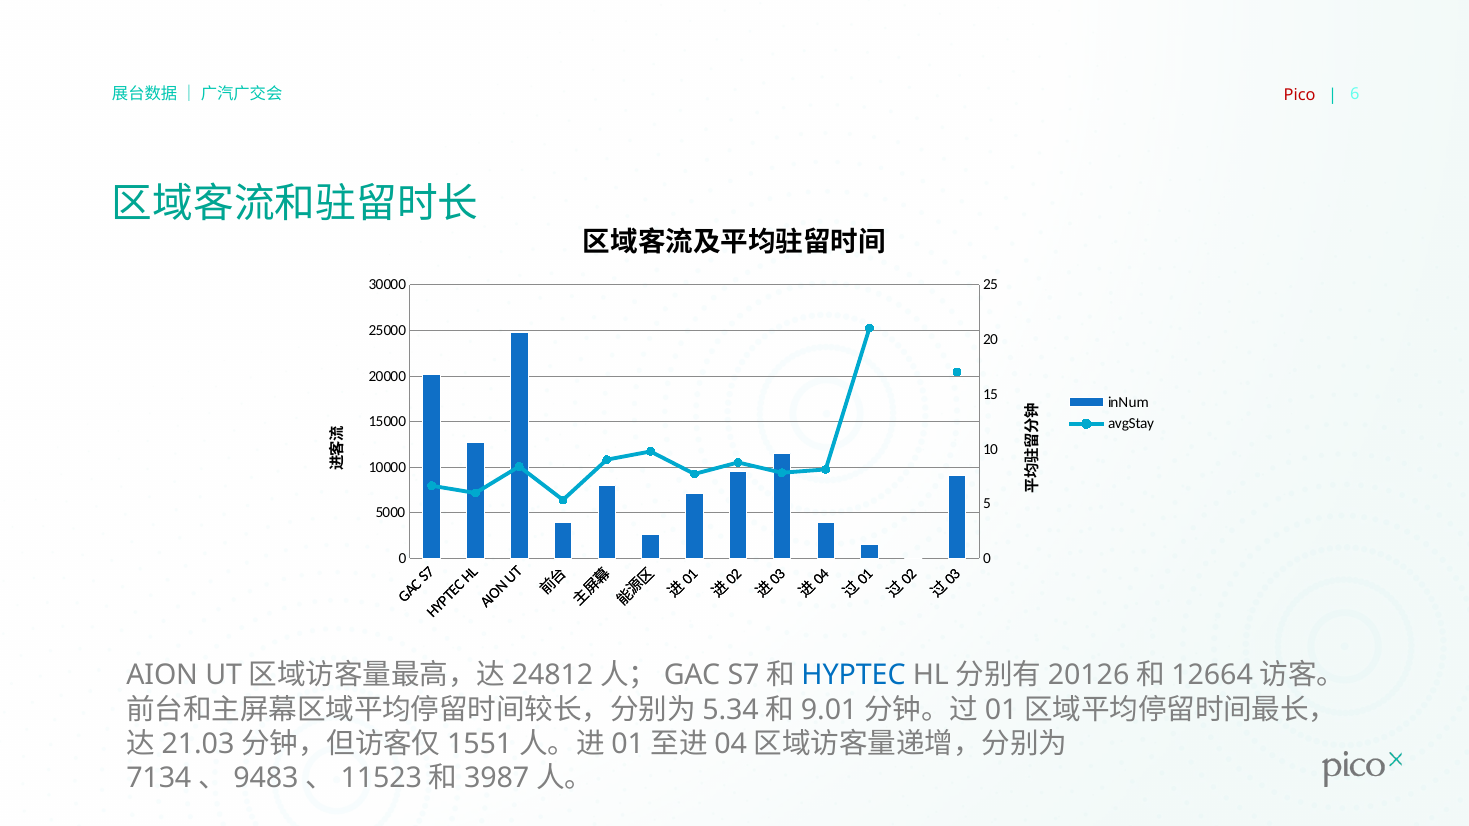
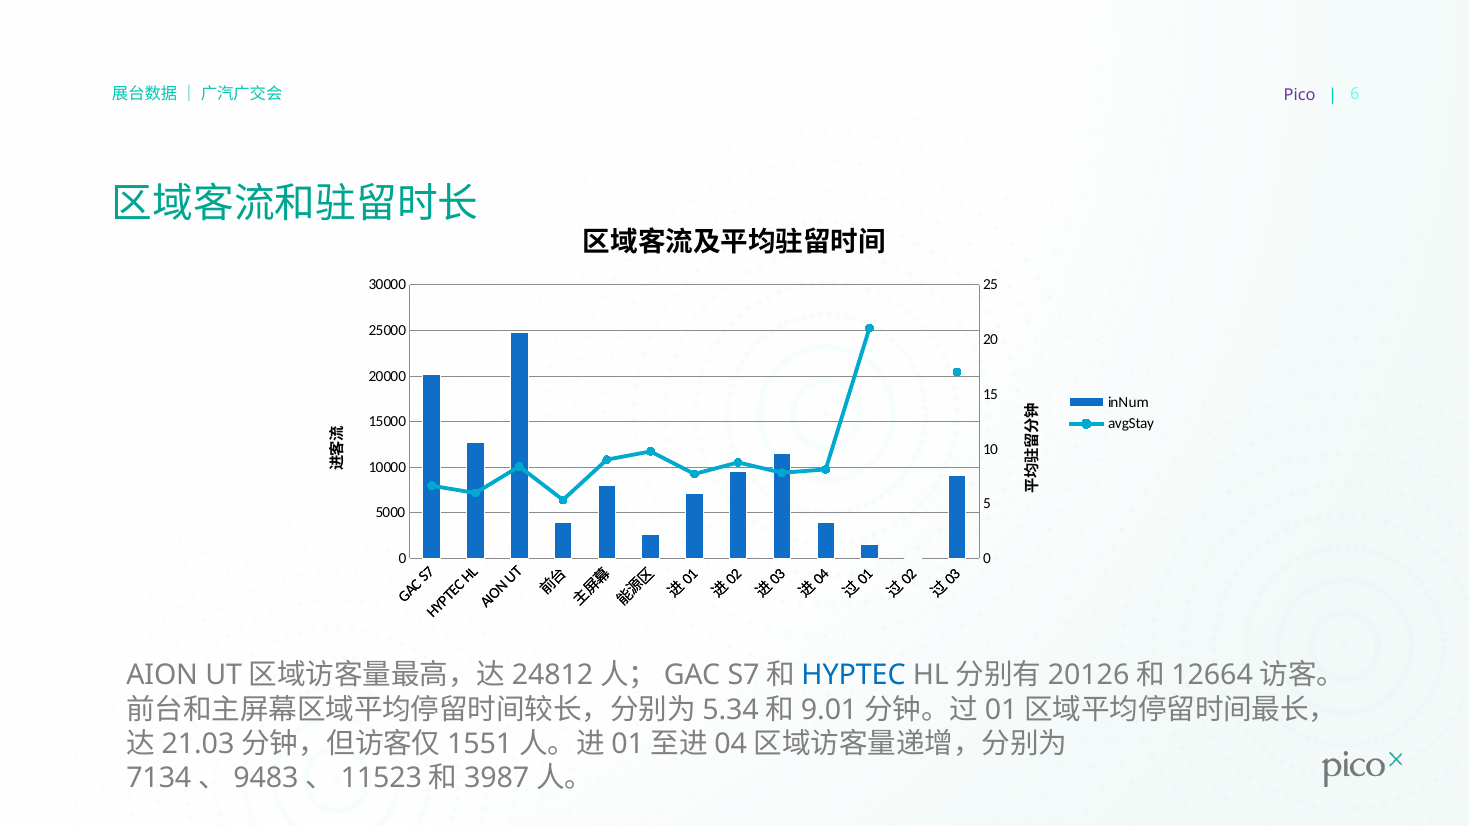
Pico colour: red -> purple
